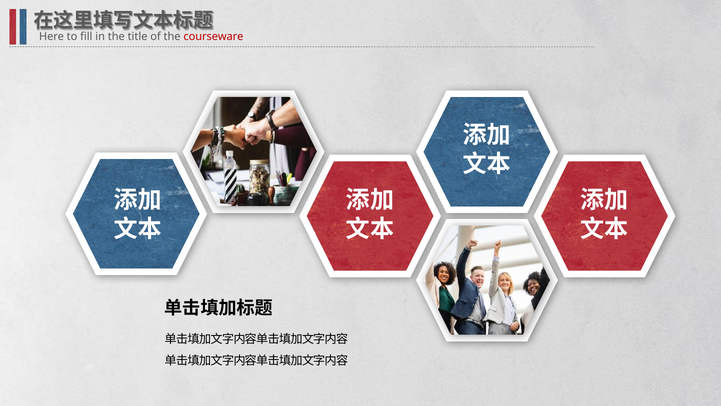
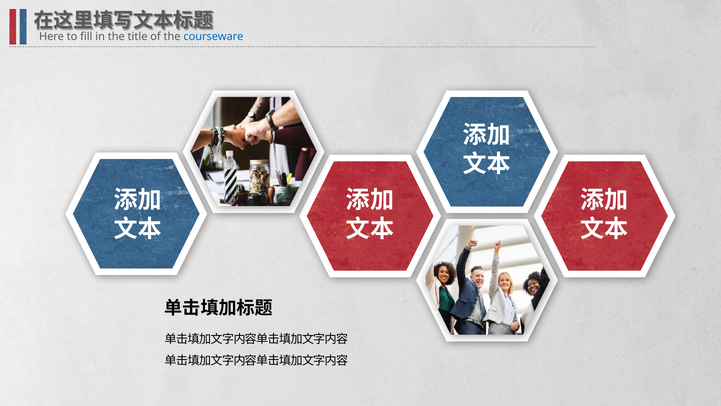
courseware colour: red -> blue
